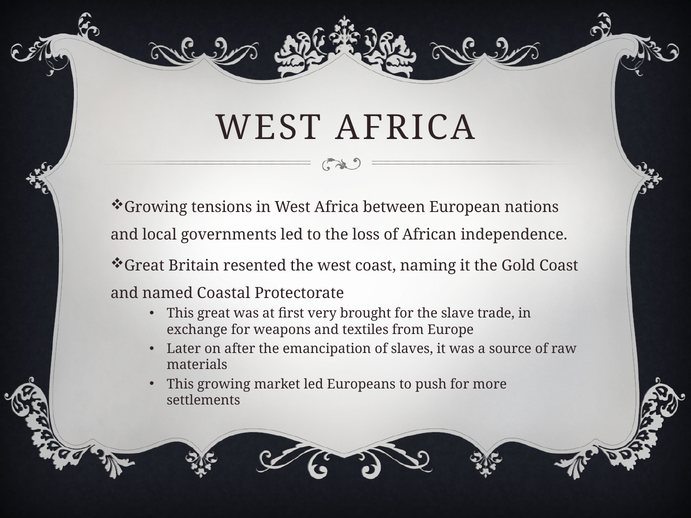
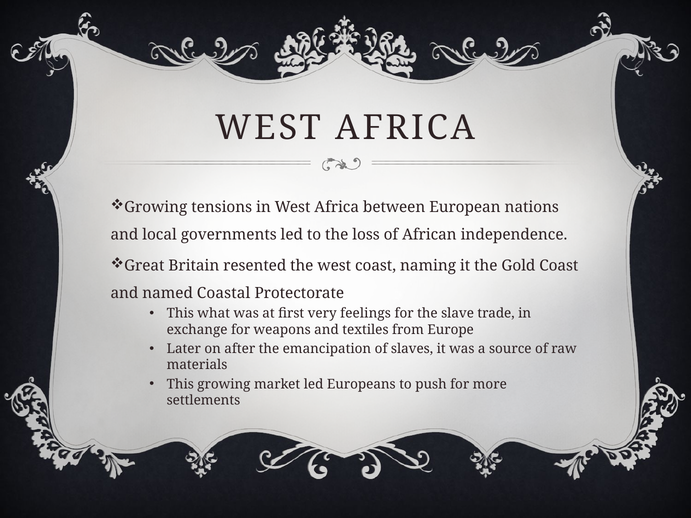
This great: great -> what
brought: brought -> feelings
